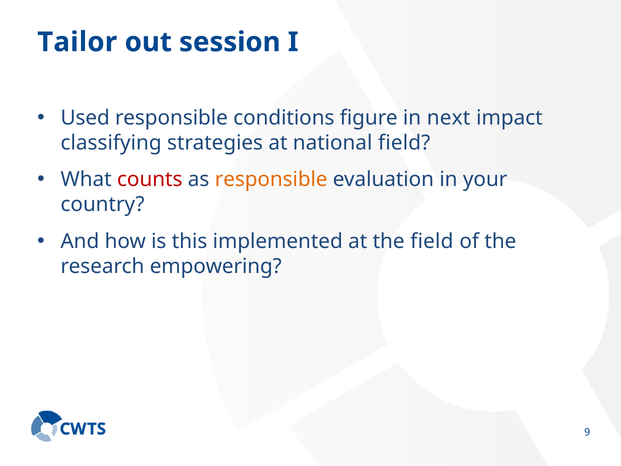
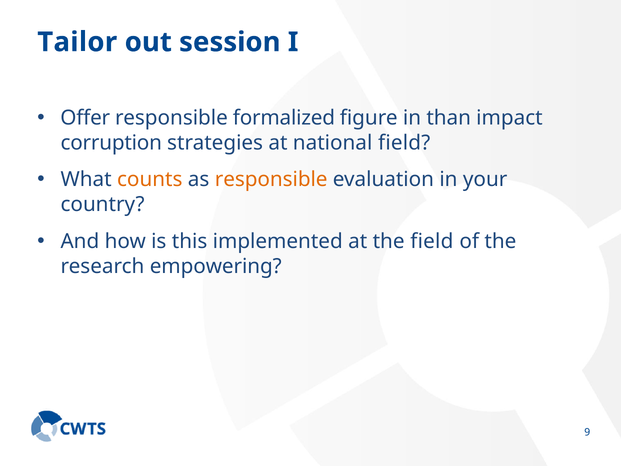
Used: Used -> Offer
conditions: conditions -> formalized
next: next -> than
classifying: classifying -> corruption
counts colour: red -> orange
